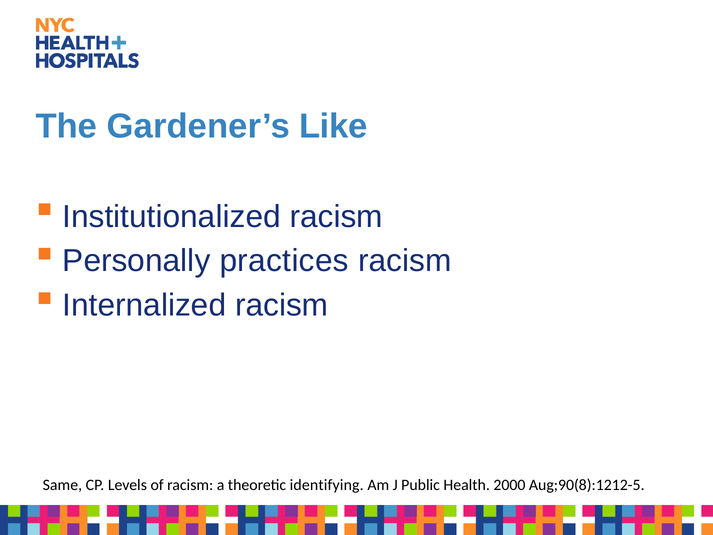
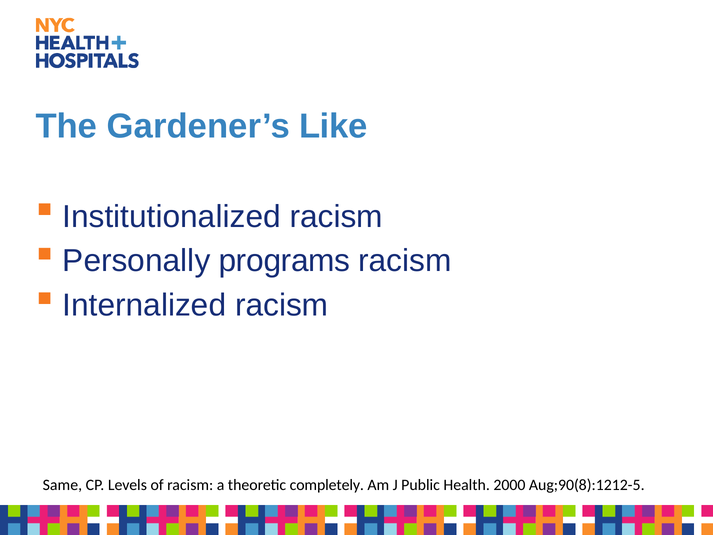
practices: practices -> programs
identifying: identifying -> completely
